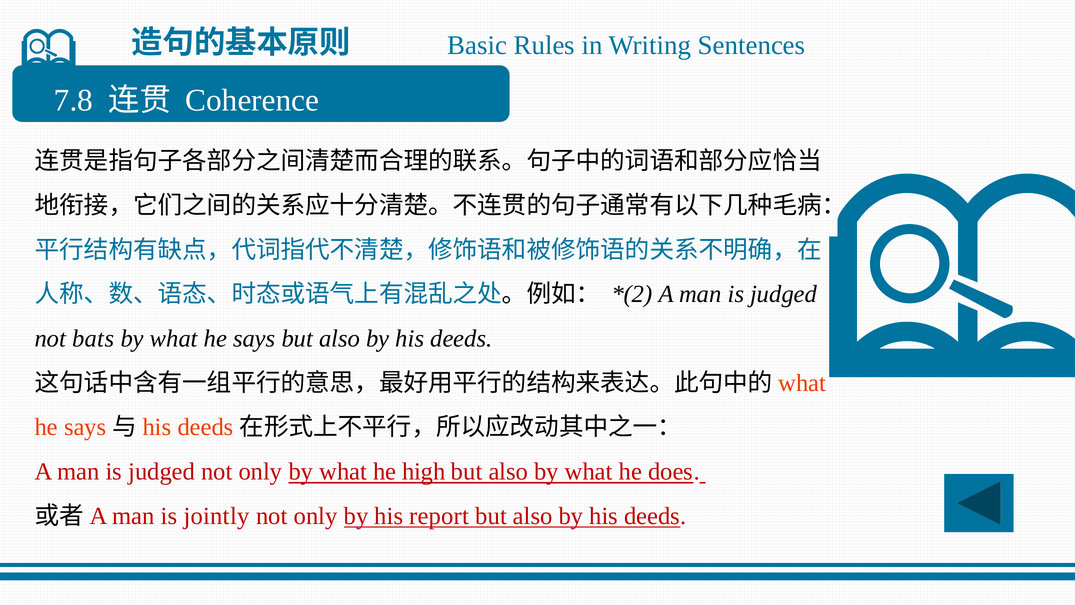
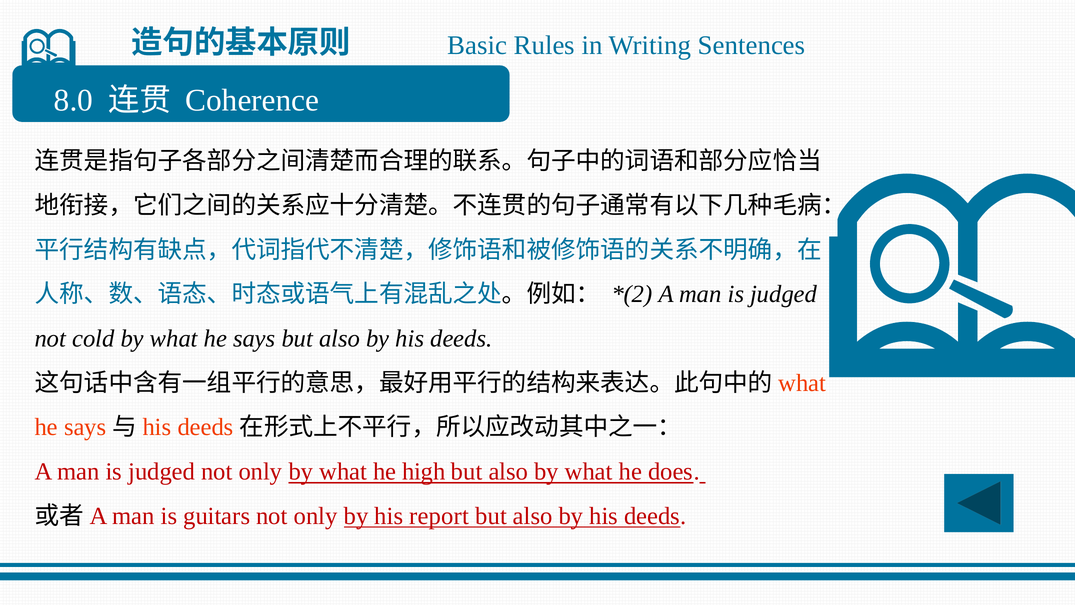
7.8: 7.8 -> 8.0
bats: bats -> cold
jointly: jointly -> guitars
